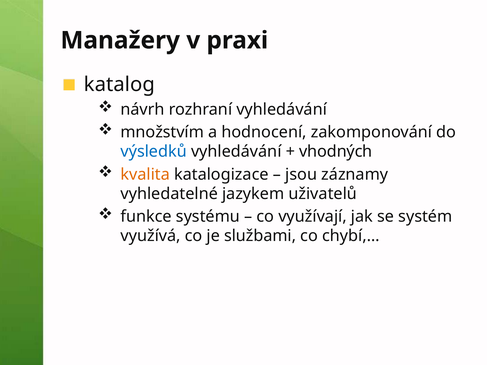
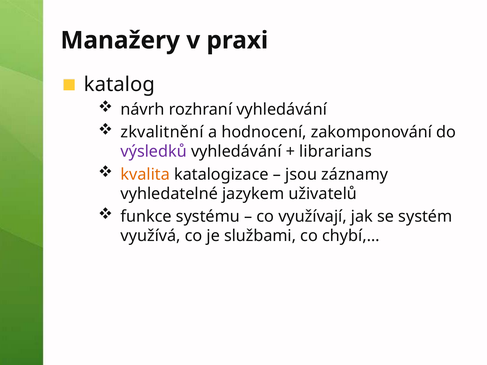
množstvím: množstvím -> zkvalitnění
výsledků colour: blue -> purple
vhodných: vhodných -> librarians
